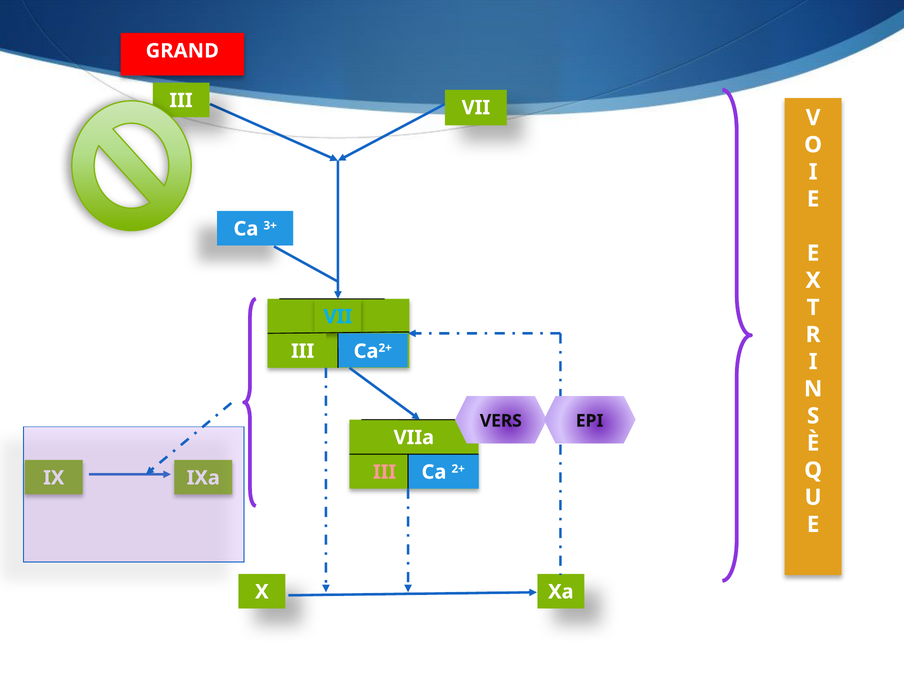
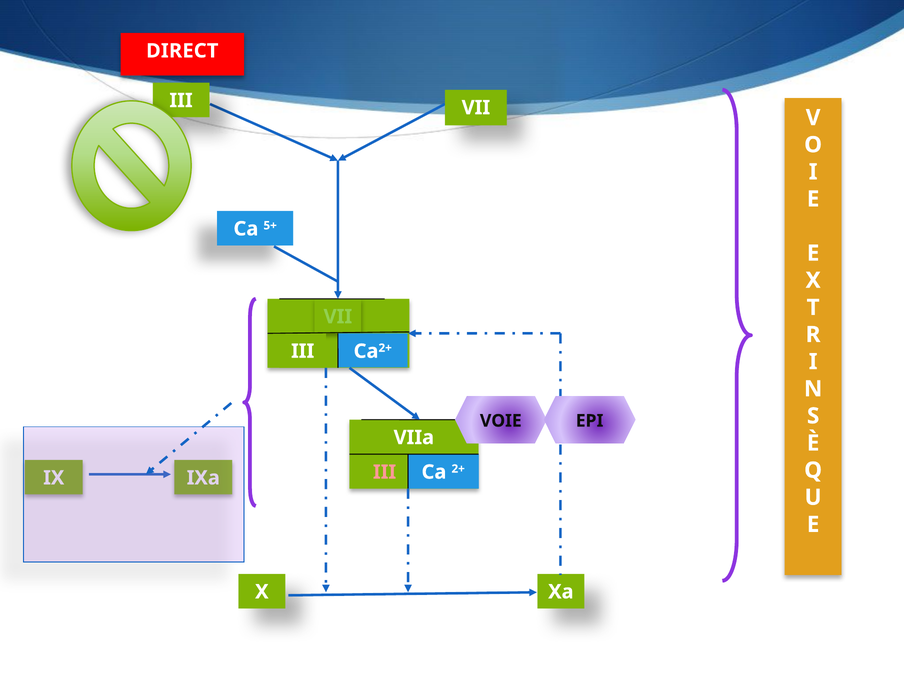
GRAND: GRAND -> DIRECT
3+: 3+ -> 5+
VII at (338, 317) colour: light blue -> light green
VERS: VERS -> VOIE
